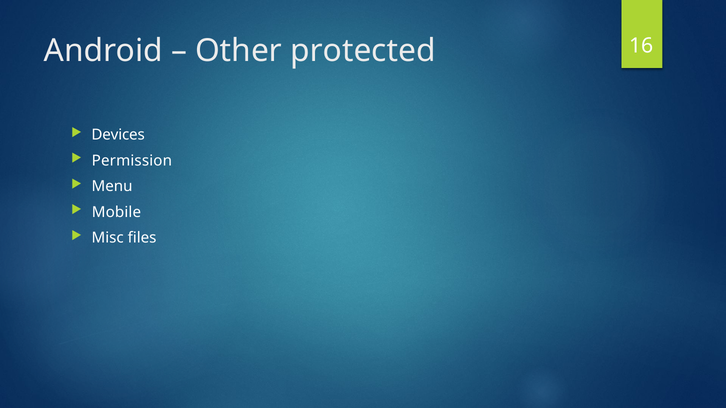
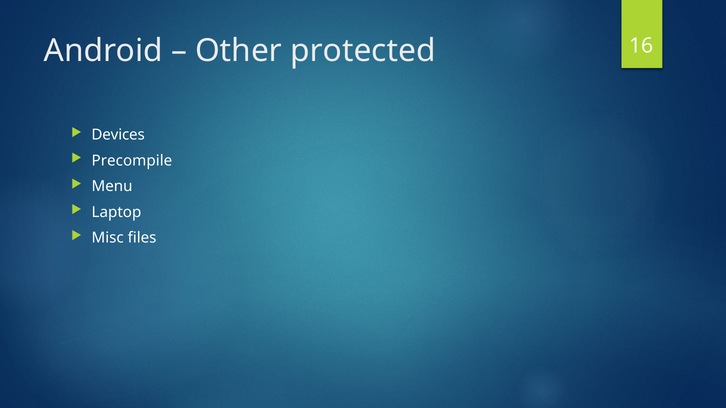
Permission: Permission -> Precompile
Mobile: Mobile -> Laptop
